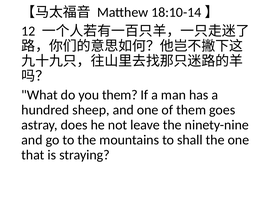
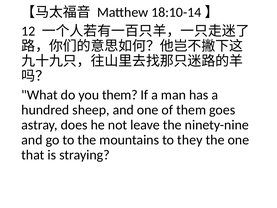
shall: shall -> they
